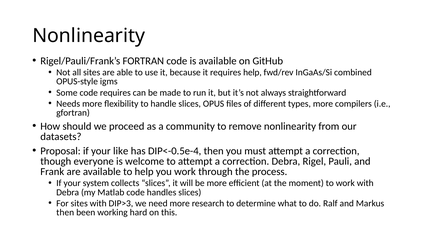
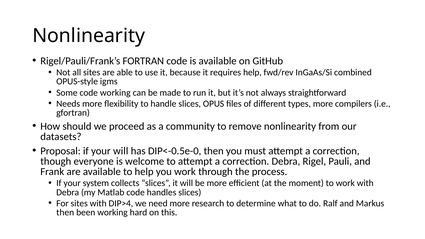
code requires: requires -> working
your like: like -> will
DIP<-0.5e-4: DIP<-0.5e-4 -> DIP<-0.5e-0
DIP>3: DIP>3 -> DIP>4
